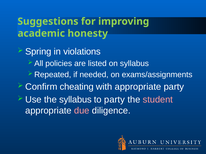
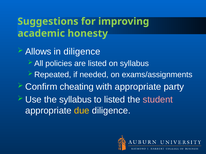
Spring: Spring -> Allows
in violations: violations -> diligence
to party: party -> listed
due colour: pink -> yellow
